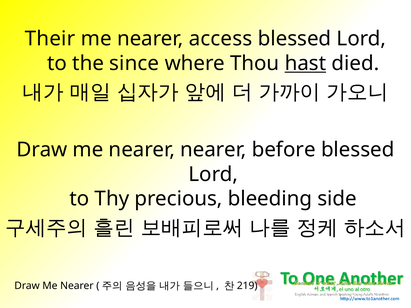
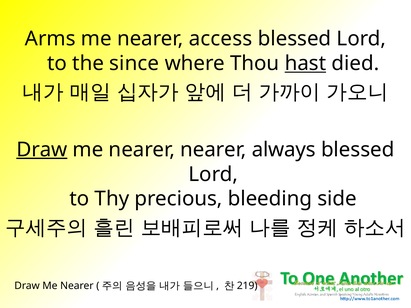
Their: Their -> Arms
Draw at (42, 150) underline: none -> present
before: before -> always
